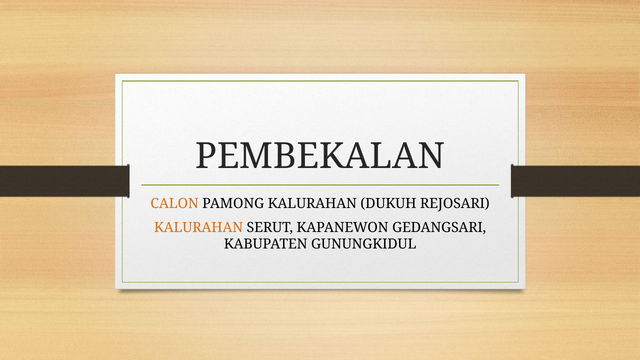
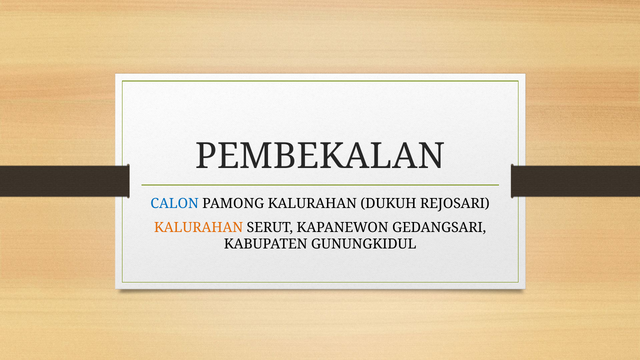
CALON colour: orange -> blue
